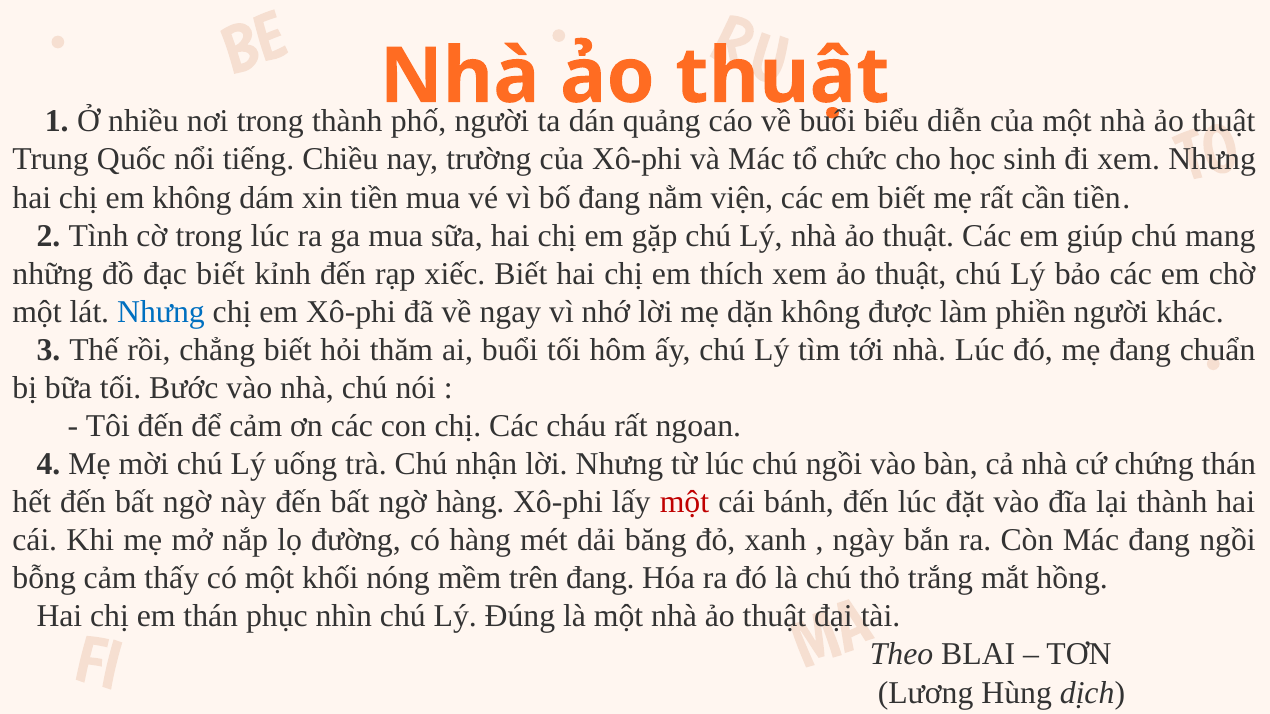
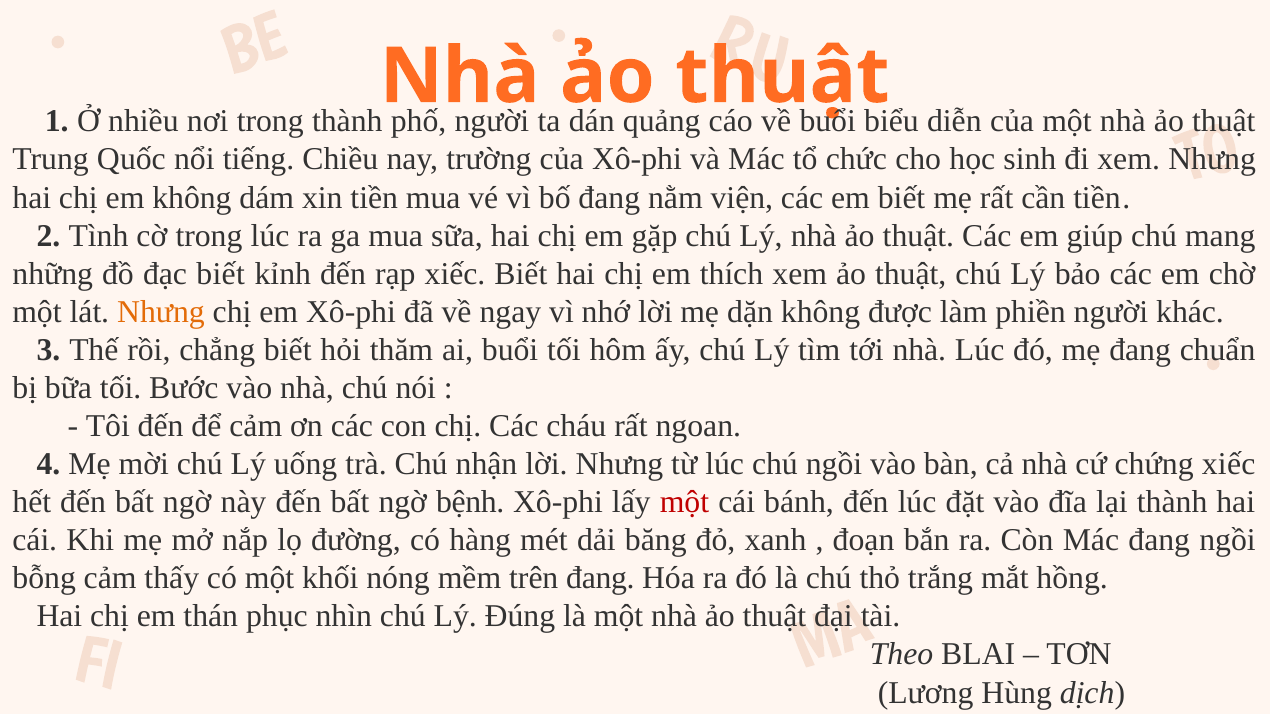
Nhưng at (161, 312) colour: blue -> orange
chứng thán: thán -> xiếc
ngờ hàng: hàng -> bệnh
ngày: ngày -> đoạn
